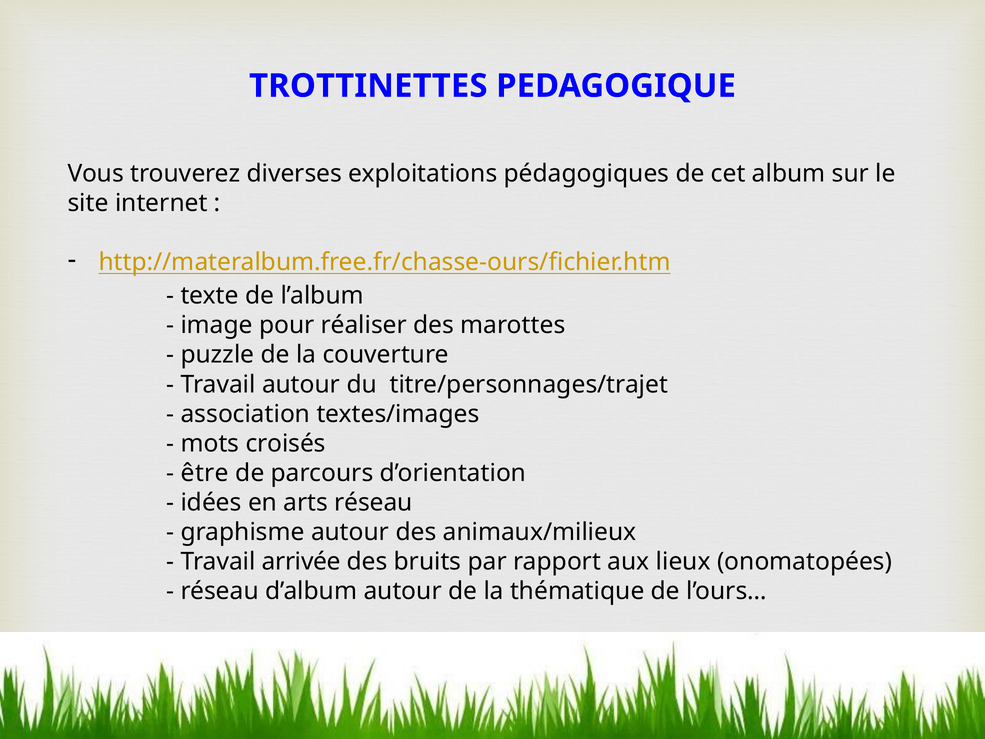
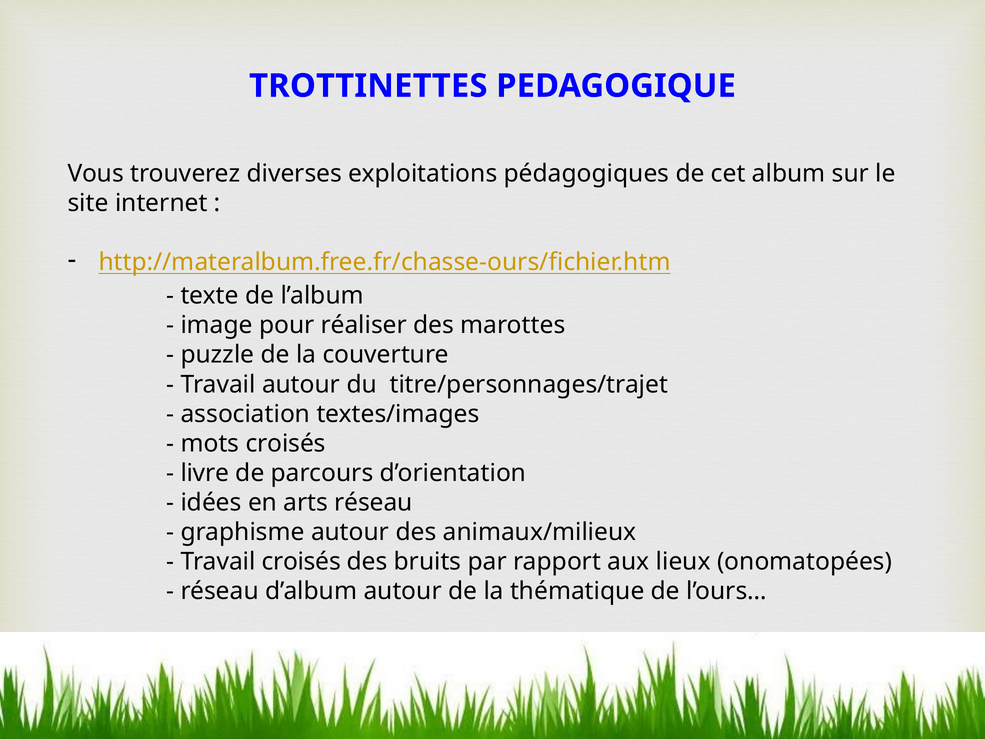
être: être -> livre
Travail arrivée: arrivée -> croisés
